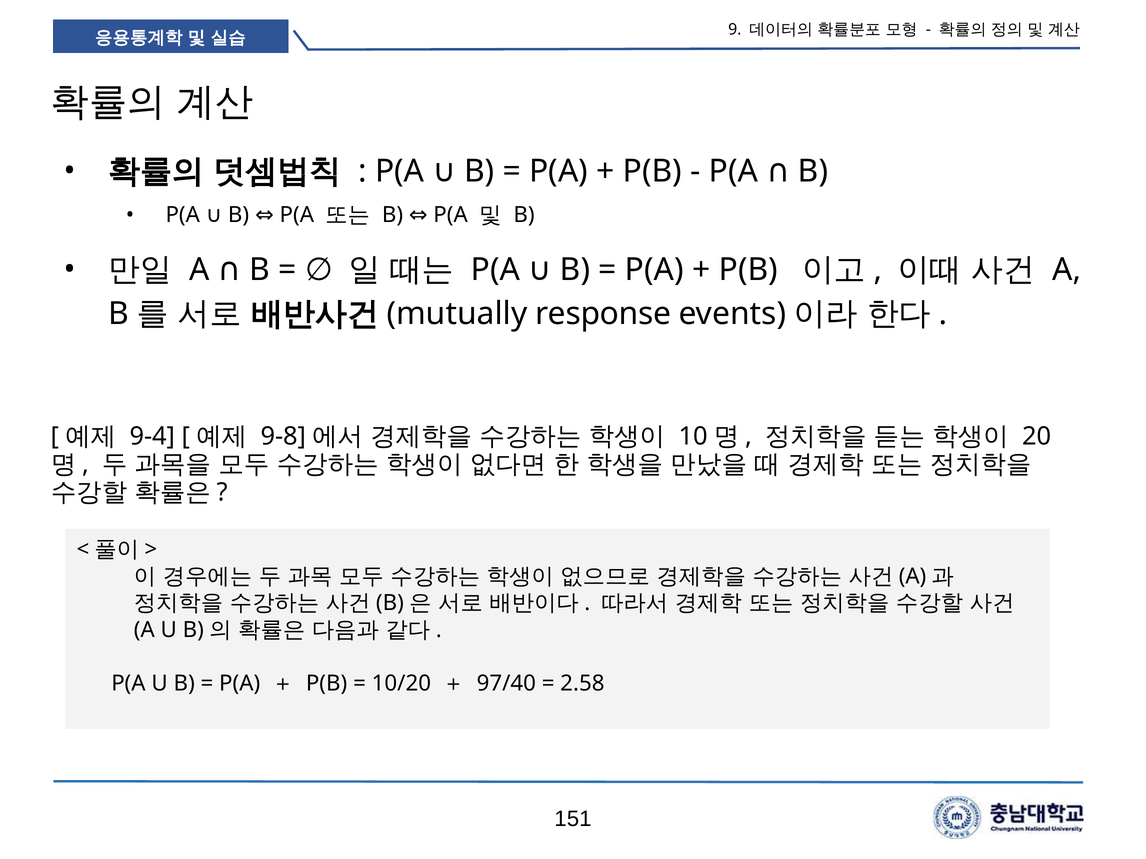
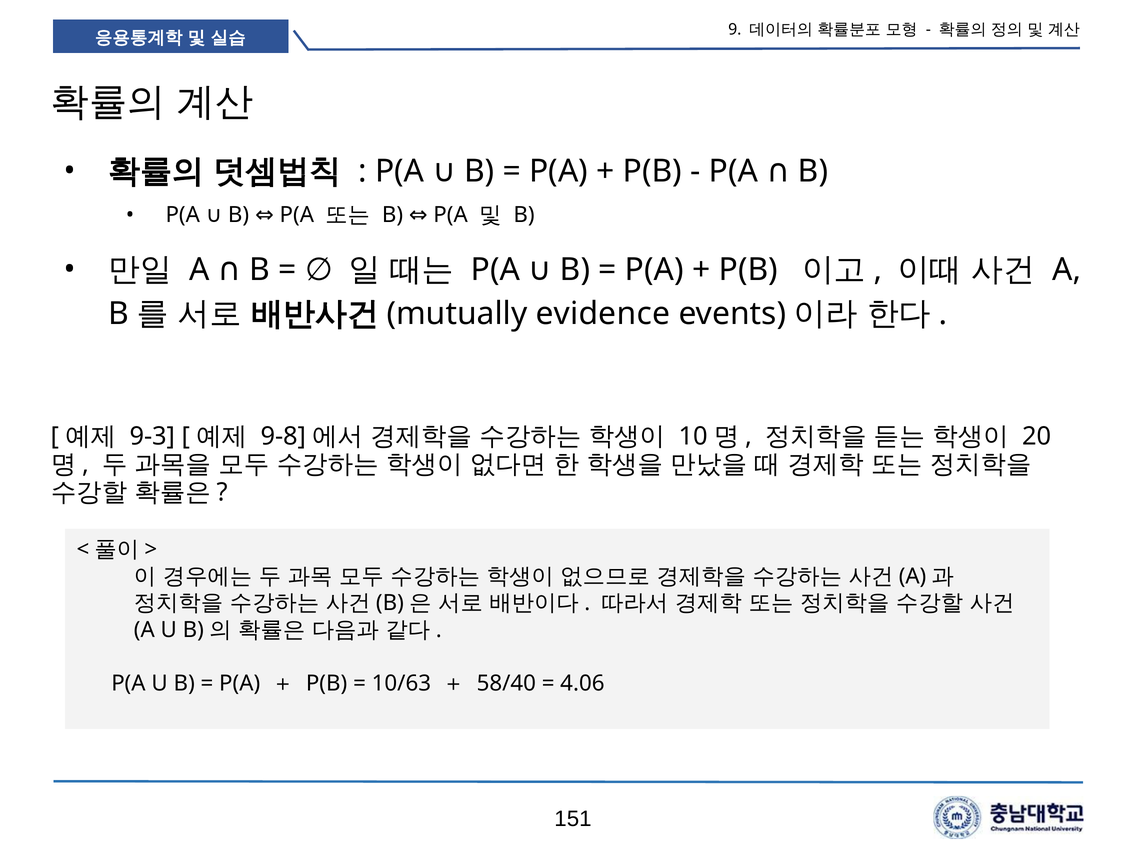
response: response -> evidence
9-4: 9-4 -> 9-3
10/20: 10/20 -> 10/63
97/40: 97/40 -> 58/40
2.58: 2.58 -> 4.06
